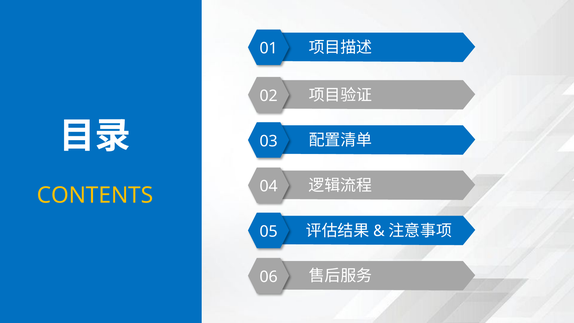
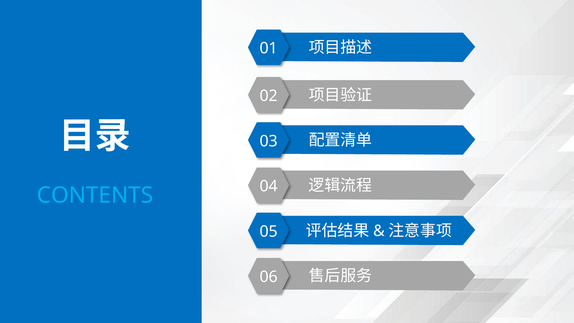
CONTENTS colour: yellow -> light blue
